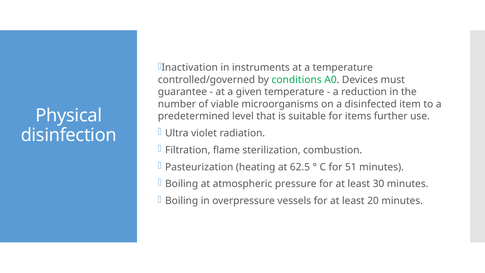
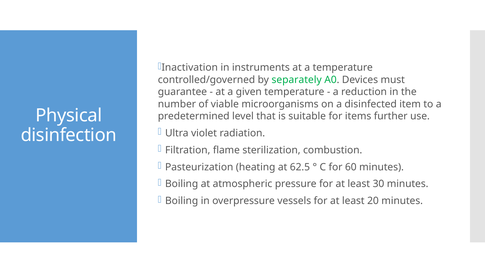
conditions: conditions -> separately
51: 51 -> 60
